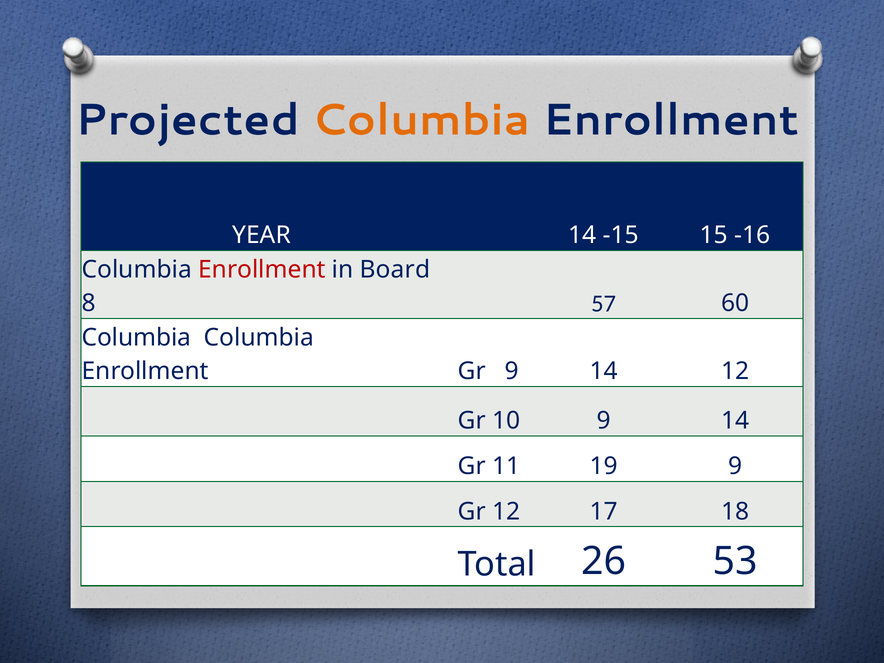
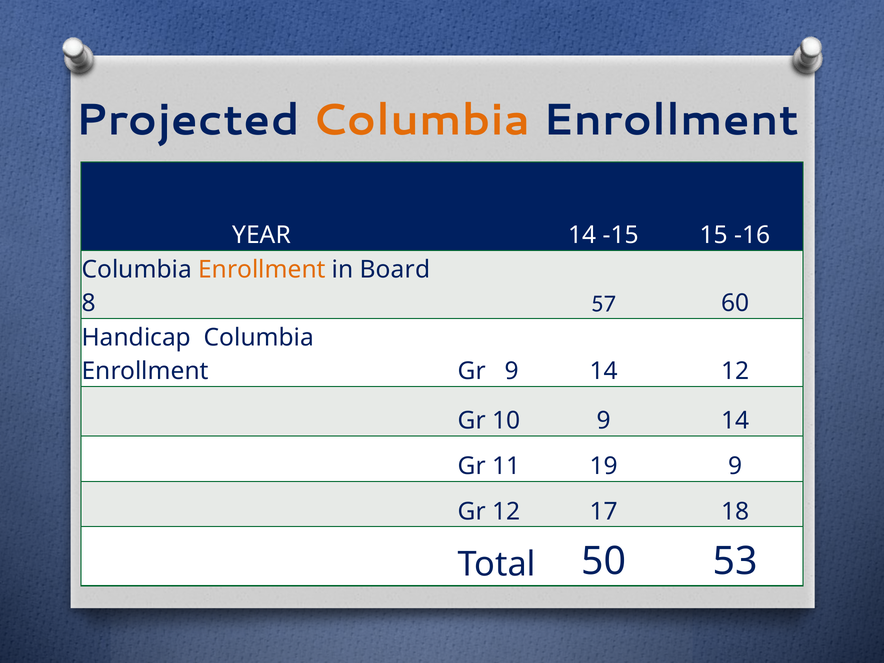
Enrollment at (262, 270) colour: red -> orange
Columbia at (136, 338): Columbia -> Handicap
26: 26 -> 50
